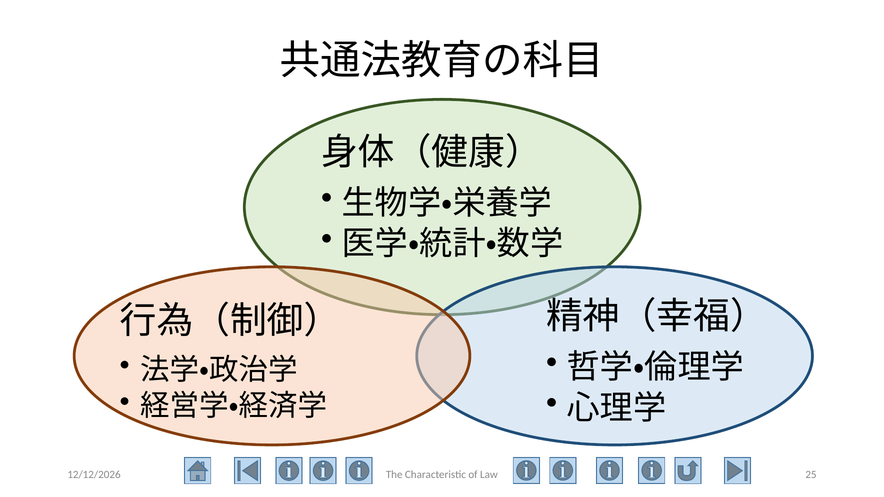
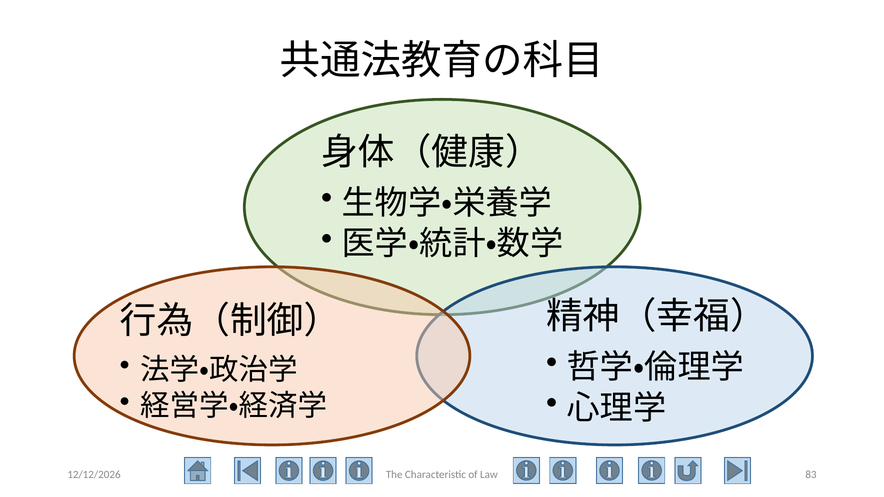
25: 25 -> 83
